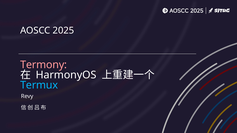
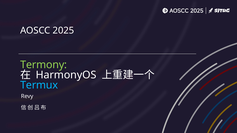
Termony colour: pink -> light green
